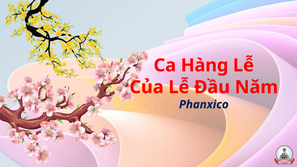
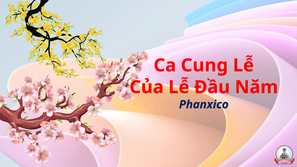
Hàng: Hàng -> Cung
